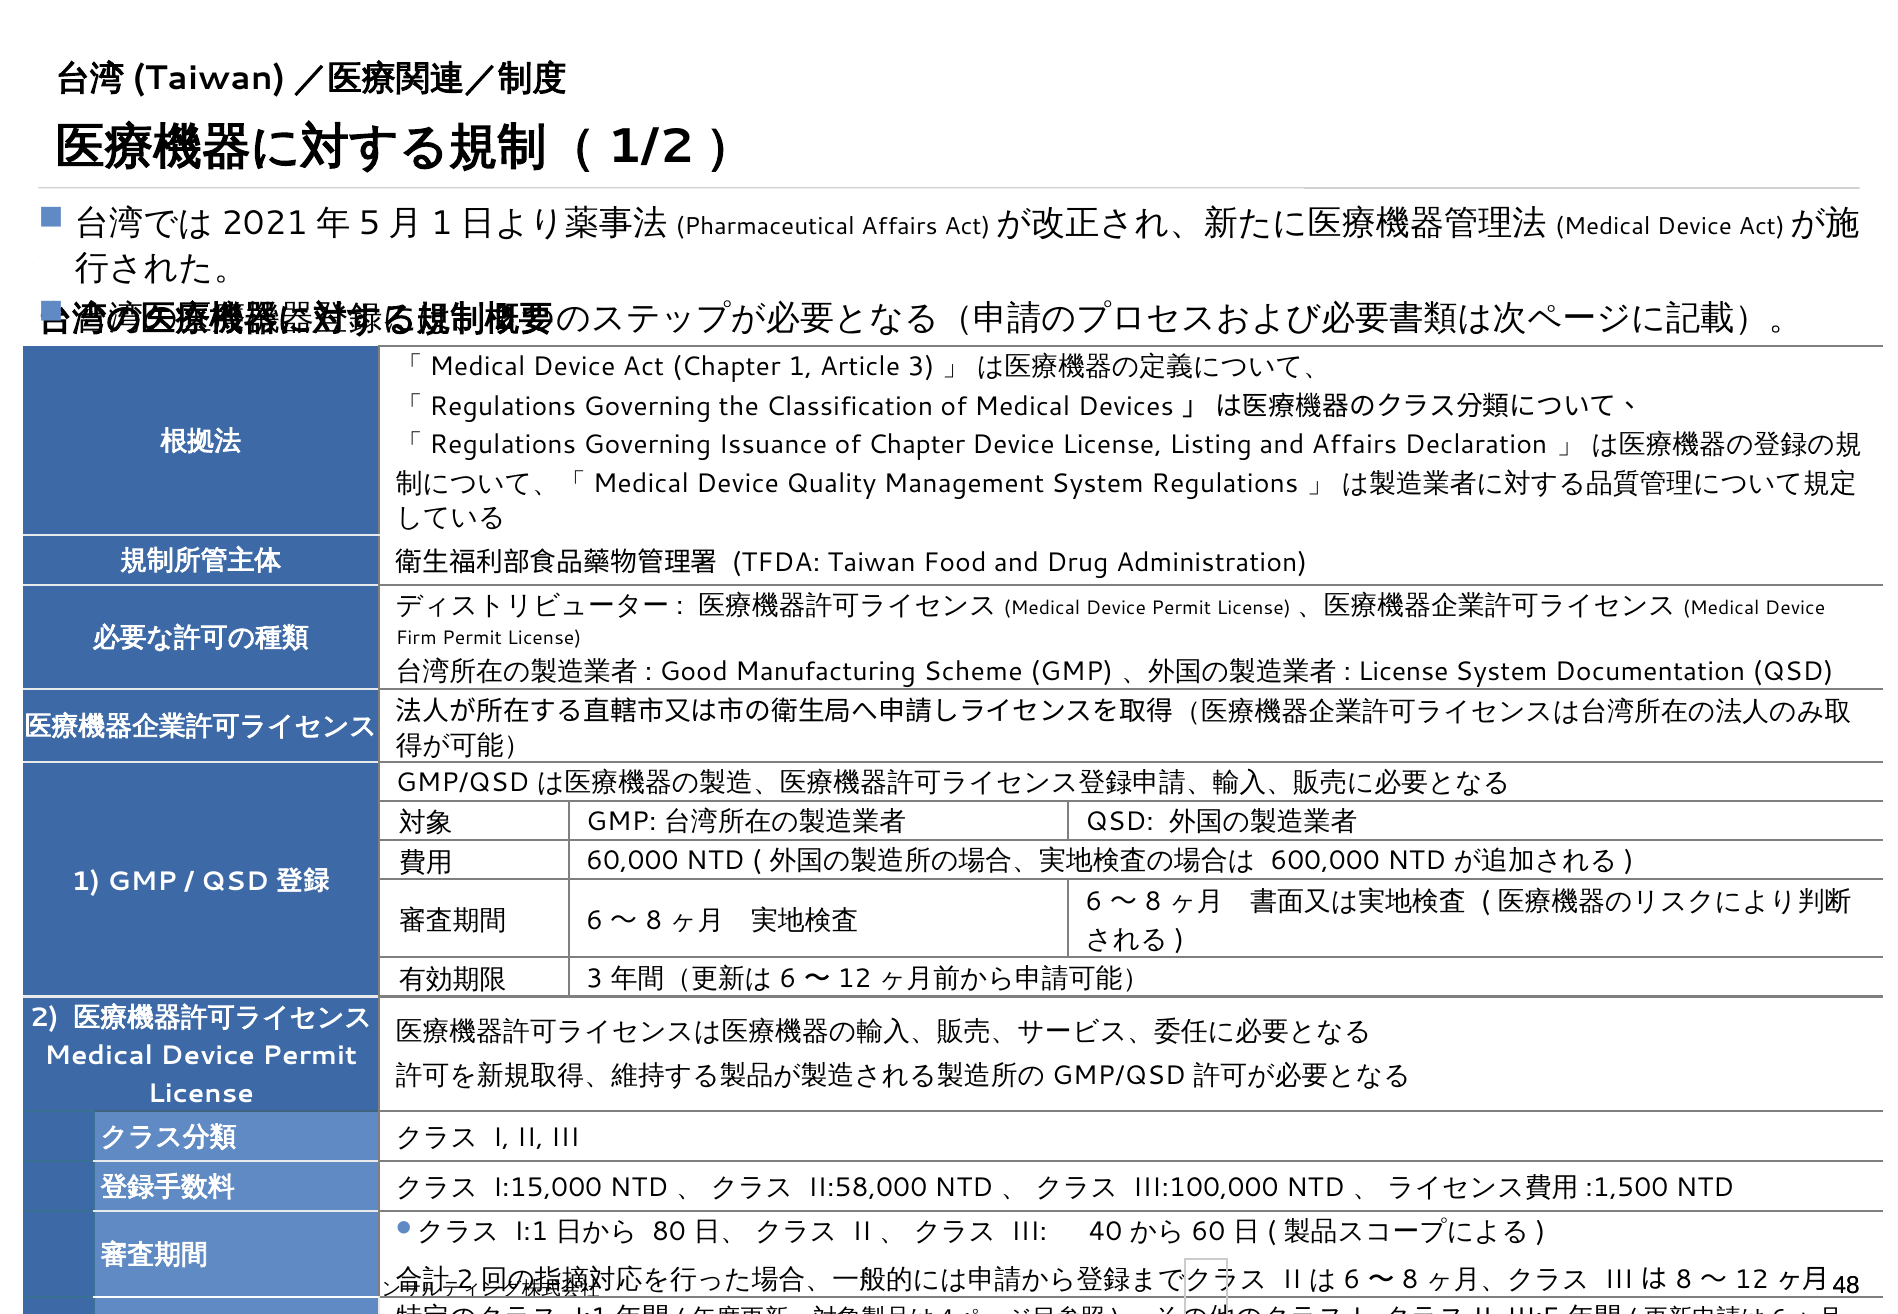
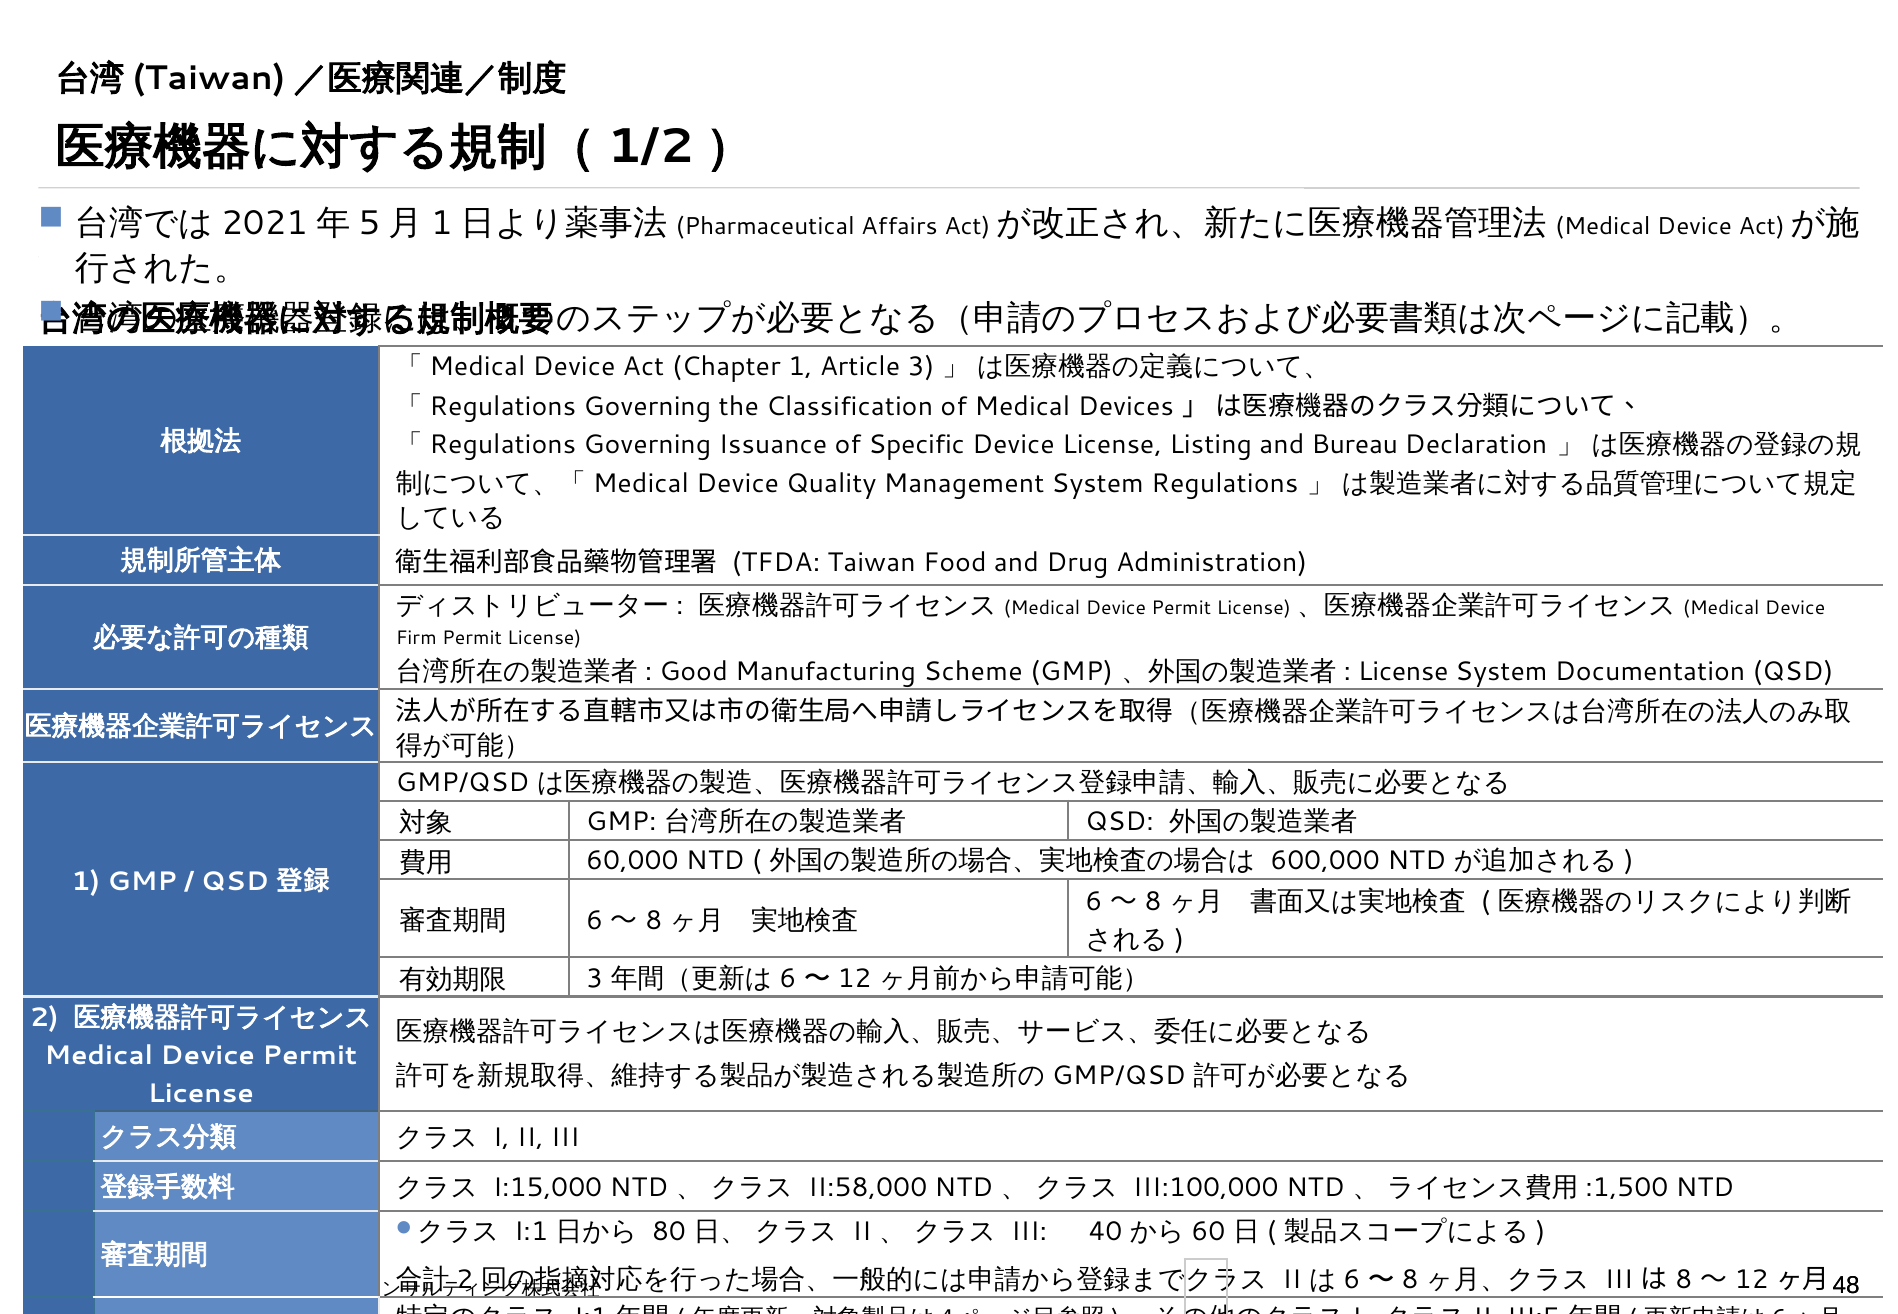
of Chapter: Chapter -> Specific
and Affairs: Affairs -> Bureau
